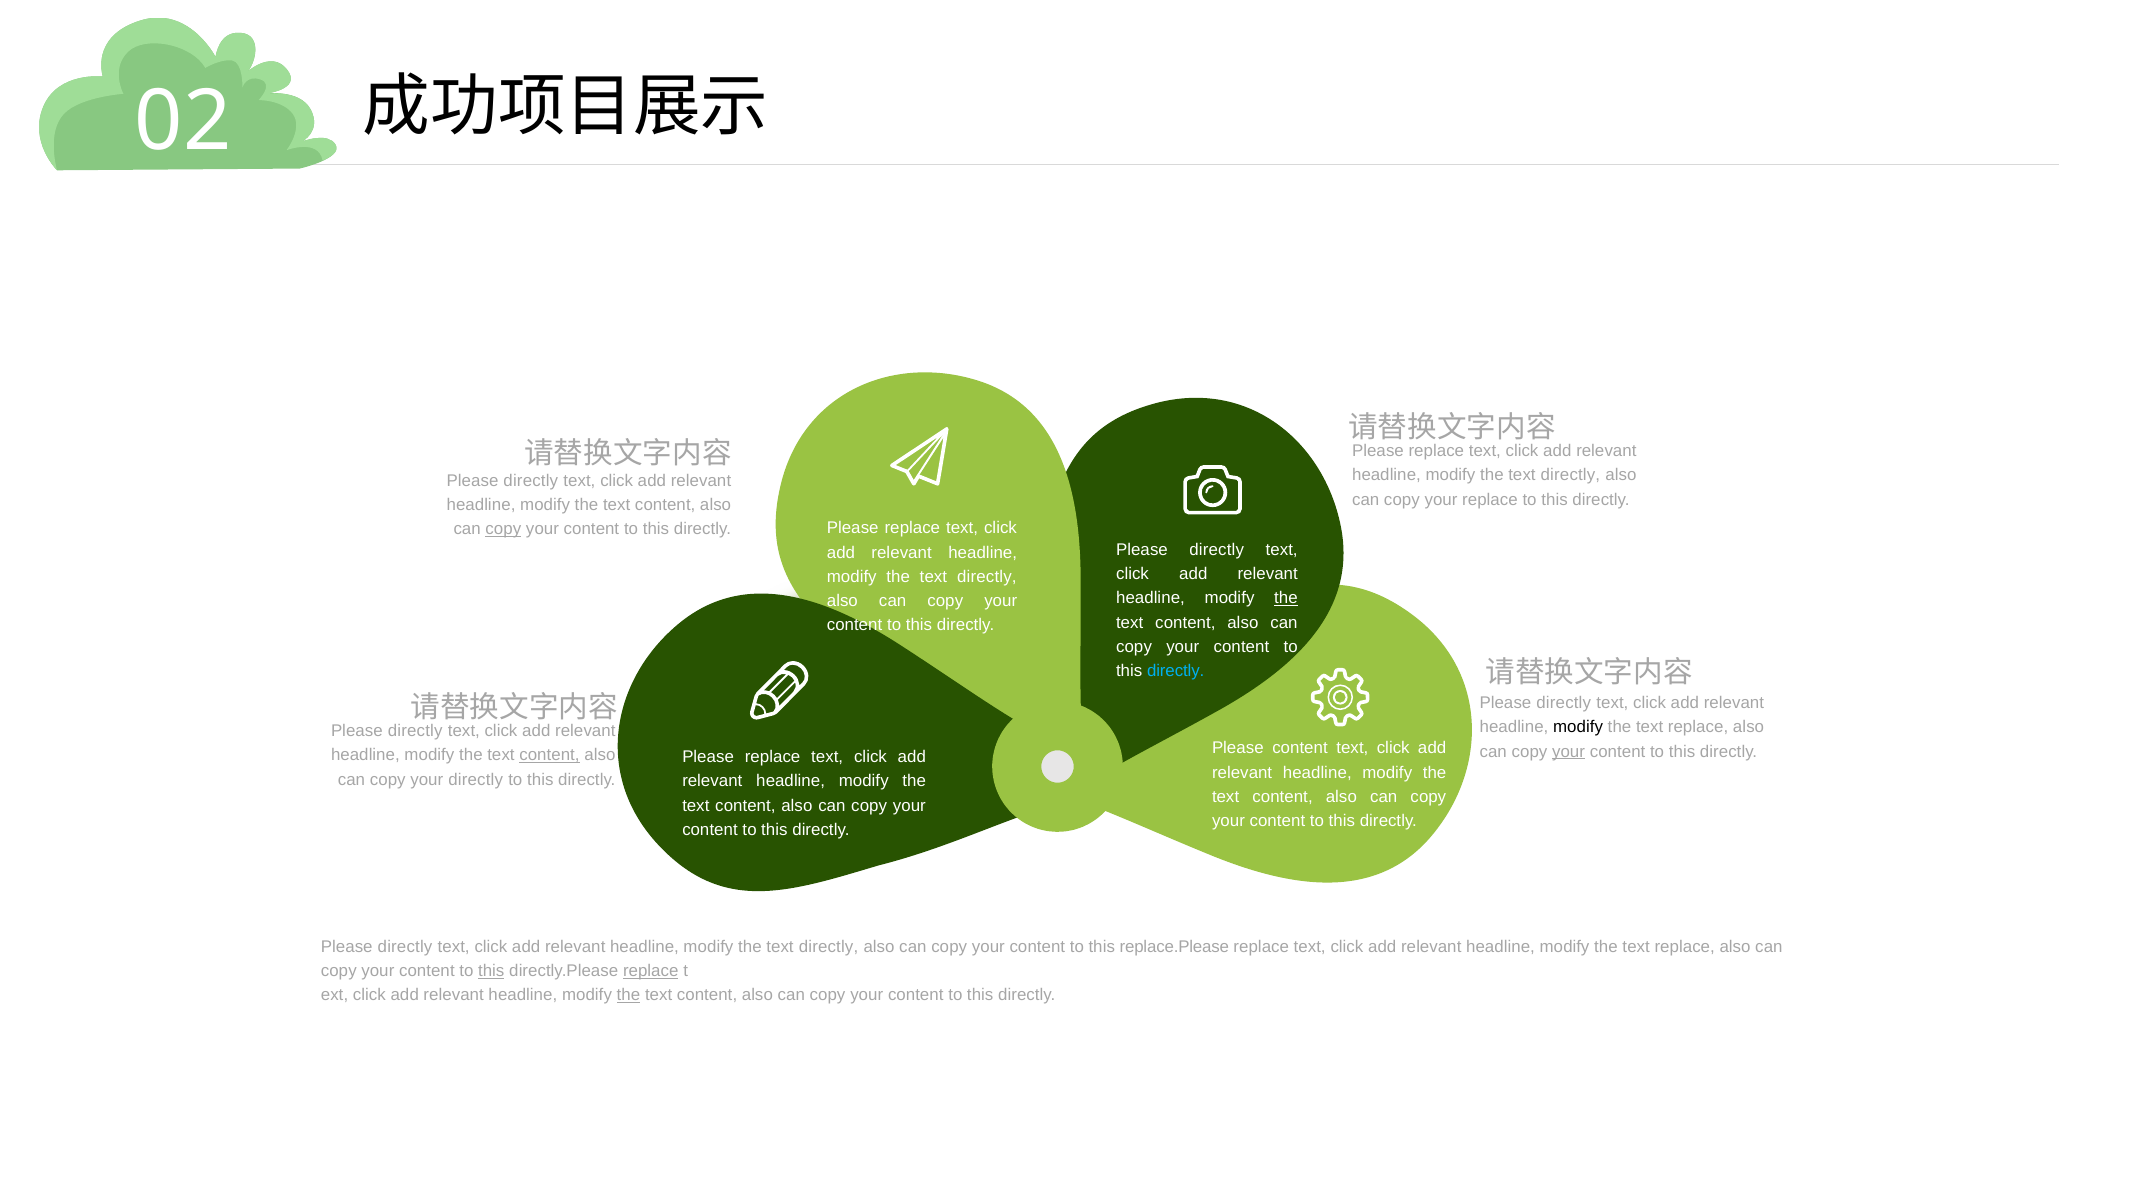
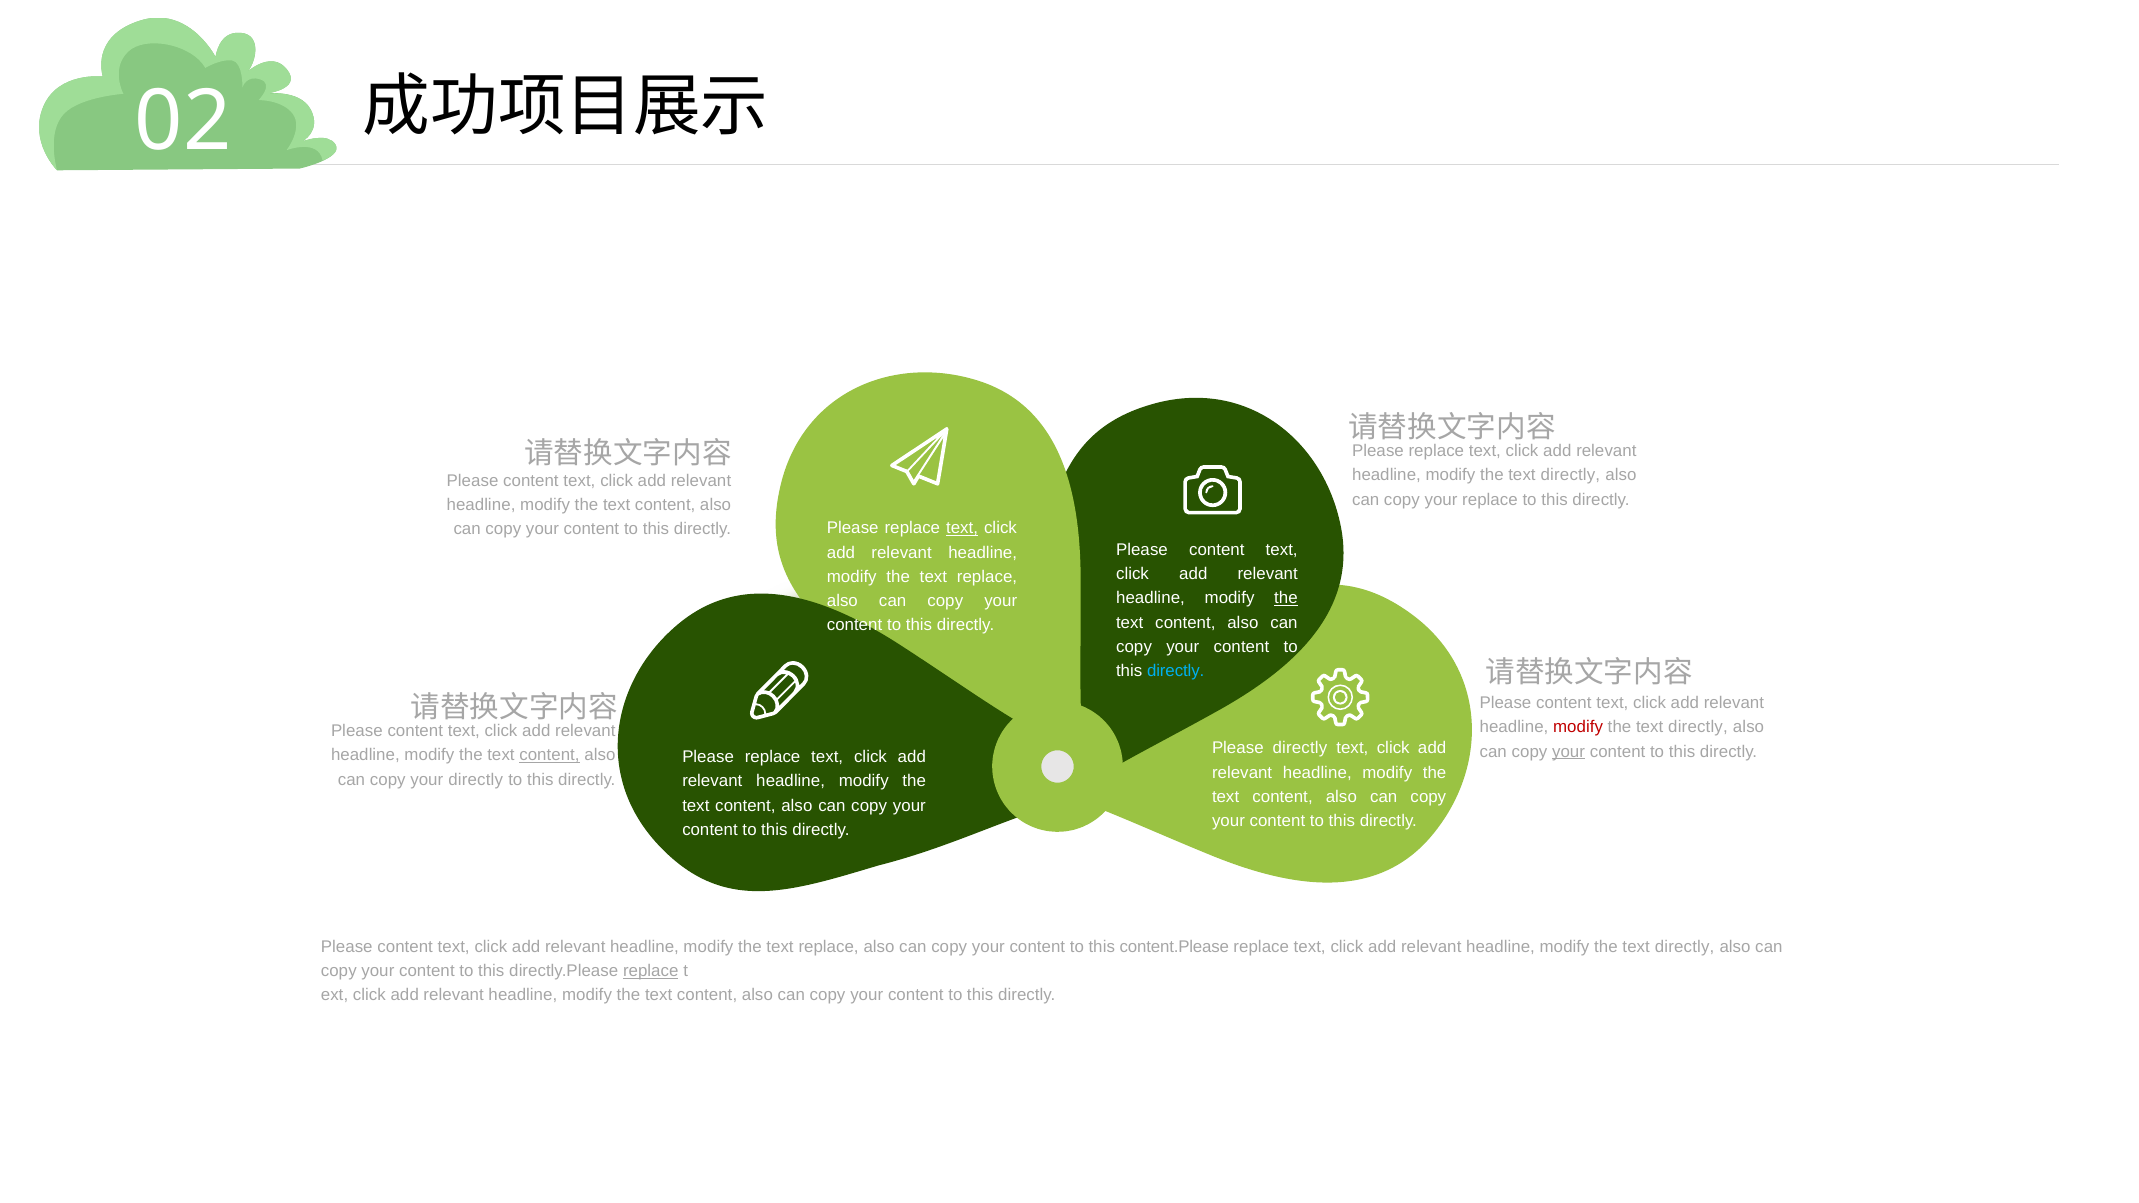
directly at (531, 481): directly -> content
text at (962, 528) underline: none -> present
copy at (503, 529) underline: present -> none
directly at (1217, 550): directly -> content
directly at (987, 577): directly -> replace
directly at (1564, 703): directly -> content
modify at (1578, 727) colour: black -> red
replace at (1698, 727): replace -> directly
directly at (415, 731): directly -> content
Please content: content -> directly
directly at (405, 947): directly -> content
directly at (829, 947): directly -> replace
replace.Please: replace.Please -> content.Please
replace at (1685, 947): replace -> directly
this at (491, 971) underline: present -> none
the at (628, 995) underline: present -> none
